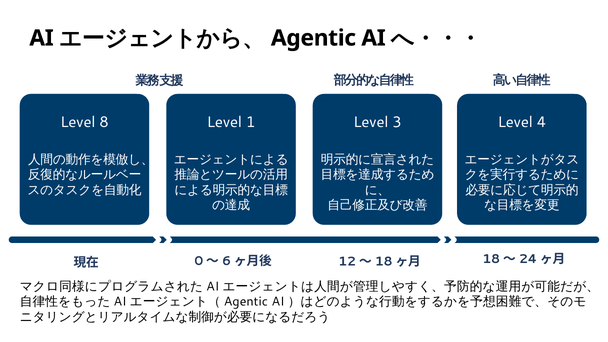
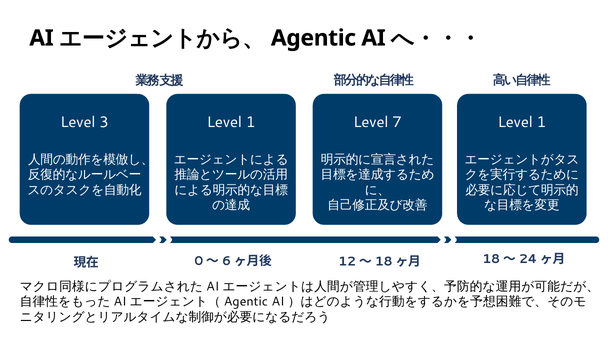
8: 8 -> 3
3: 3 -> 7
4 at (541, 122): 4 -> 1
